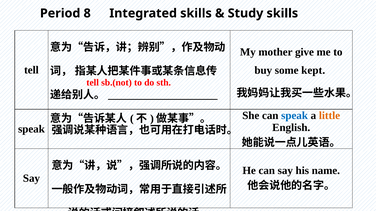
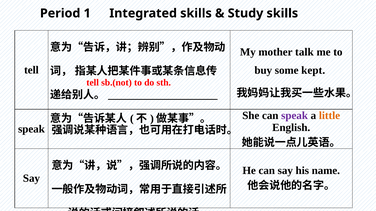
8: 8 -> 1
give: give -> talk
speak at (295, 116) colour: blue -> purple
